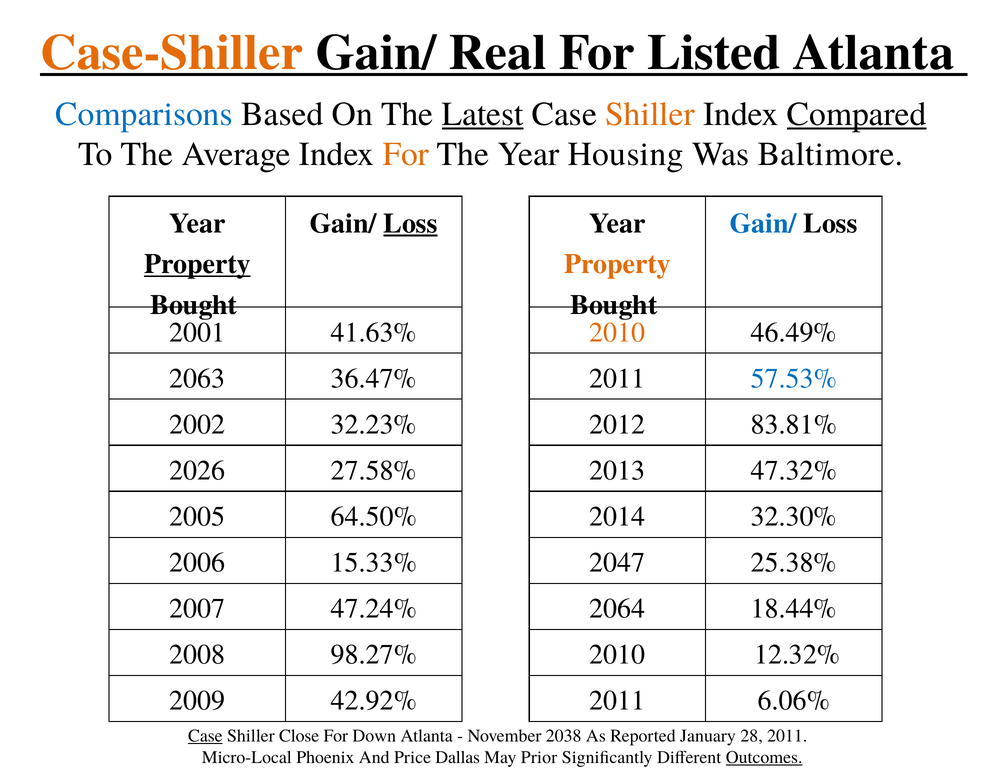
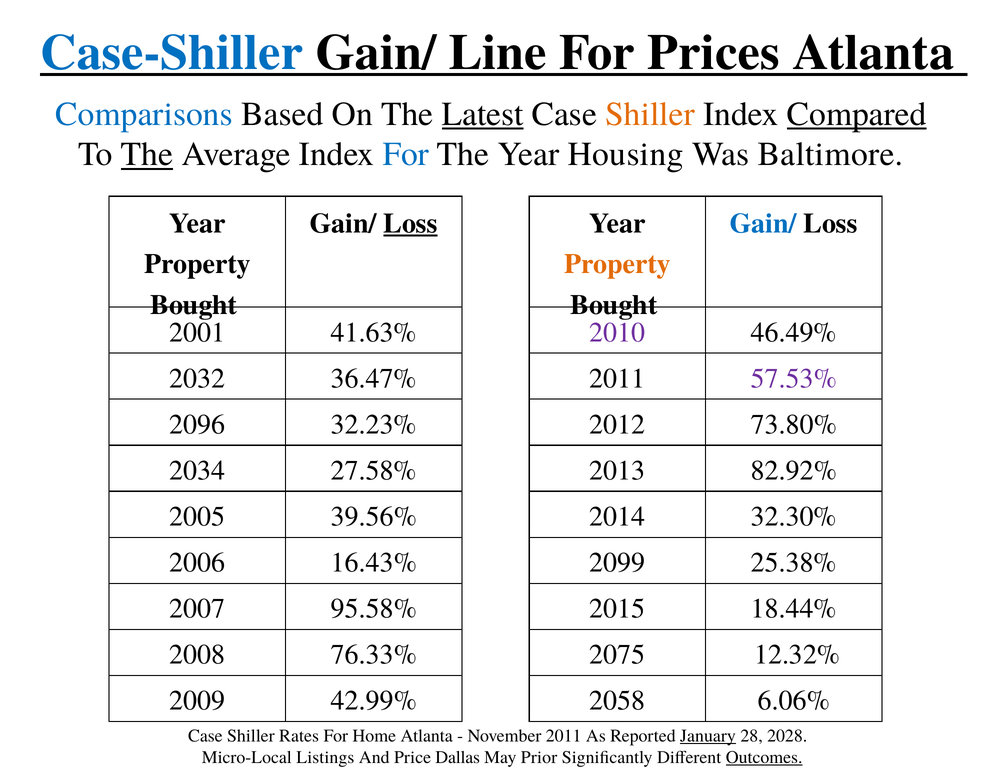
Case-Shiller colour: orange -> blue
Real: Real -> Line
Listed: Listed -> Prices
The at (147, 154) underline: none -> present
For at (406, 154) colour: orange -> blue
Property at (197, 264) underline: present -> none
2010 at (617, 332) colour: orange -> purple
2063: 2063 -> 2032
57.53% colour: blue -> purple
2002: 2002 -> 2096
83.81%: 83.81% -> 73.80%
2026: 2026 -> 2034
47.32%: 47.32% -> 82.92%
64.50%: 64.50% -> 39.56%
15.33%: 15.33% -> 16.43%
2047: 2047 -> 2099
47.24%: 47.24% -> 95.58%
2064: 2064 -> 2015
98.27%: 98.27% -> 76.33%
2010 at (617, 655): 2010 -> 2075
42.92%: 42.92% -> 42.99%
2011 at (617, 701): 2011 -> 2058
Case at (205, 736) underline: present -> none
Close: Close -> Rates
Down: Down -> Home
November 2038: 2038 -> 2011
January underline: none -> present
28 2011: 2011 -> 2028
Phoenix: Phoenix -> Listings
